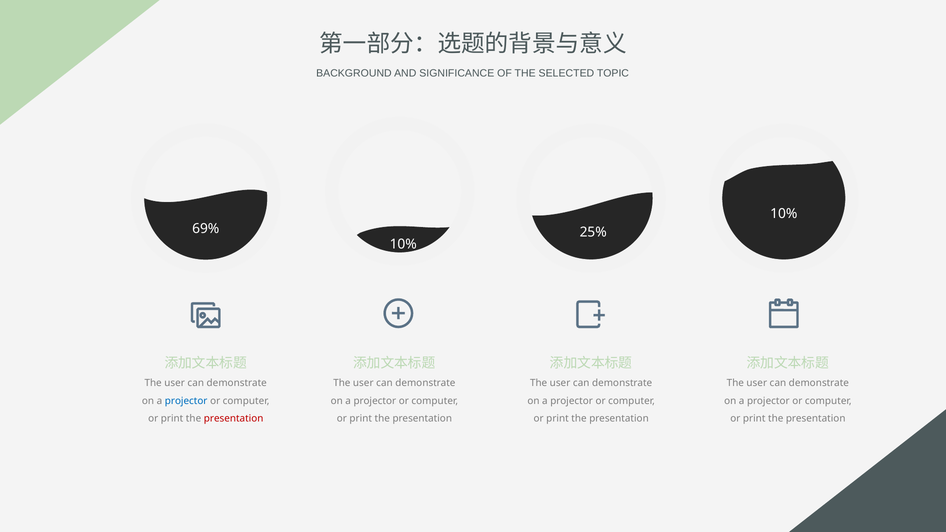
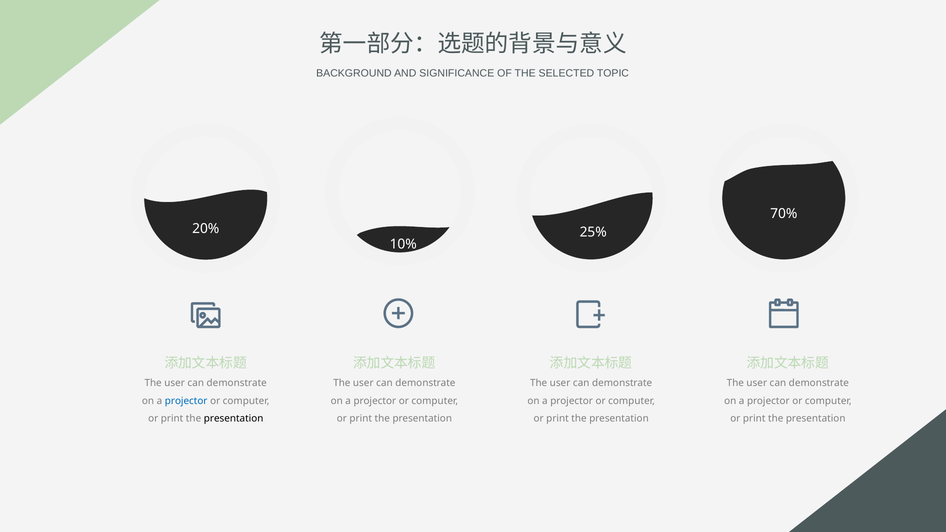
10% at (784, 214): 10% -> 70%
69%: 69% -> 20%
presentation at (234, 419) colour: red -> black
